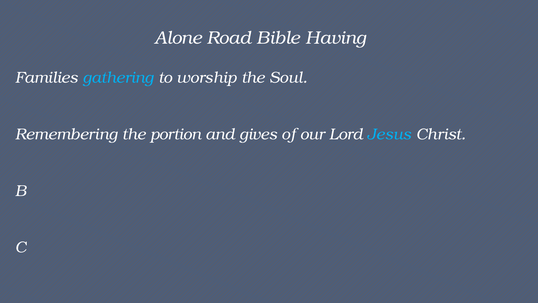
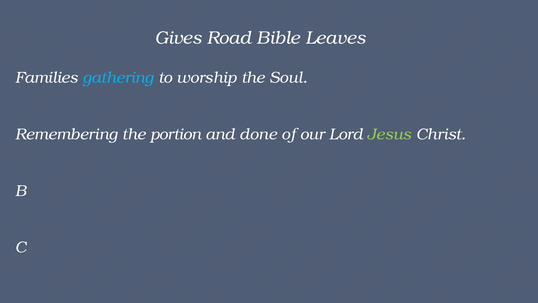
Alone: Alone -> Gives
Having: Having -> Leaves
gives: gives -> done
Jesus colour: light blue -> light green
